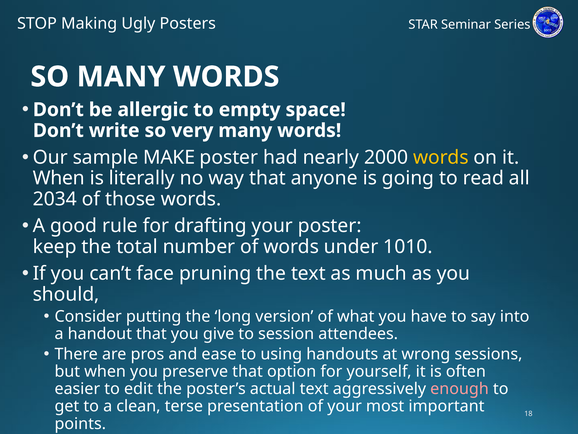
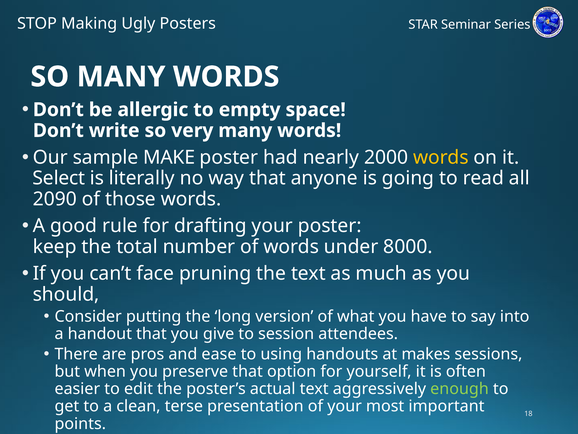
When at (59, 178): When -> Select
2034: 2034 -> 2090
1010: 1010 -> 8000
wrong: wrong -> makes
enough colour: pink -> light green
